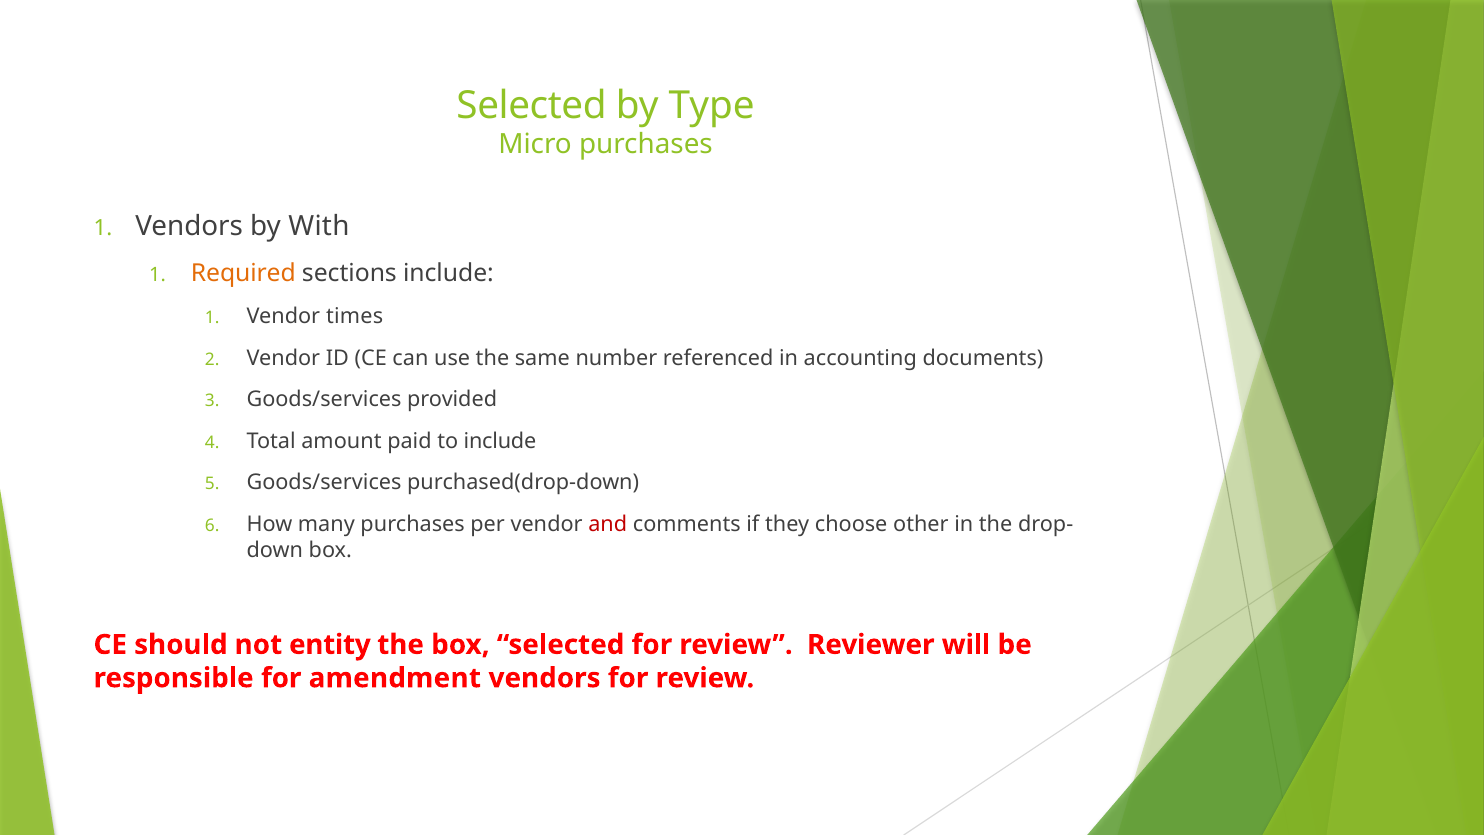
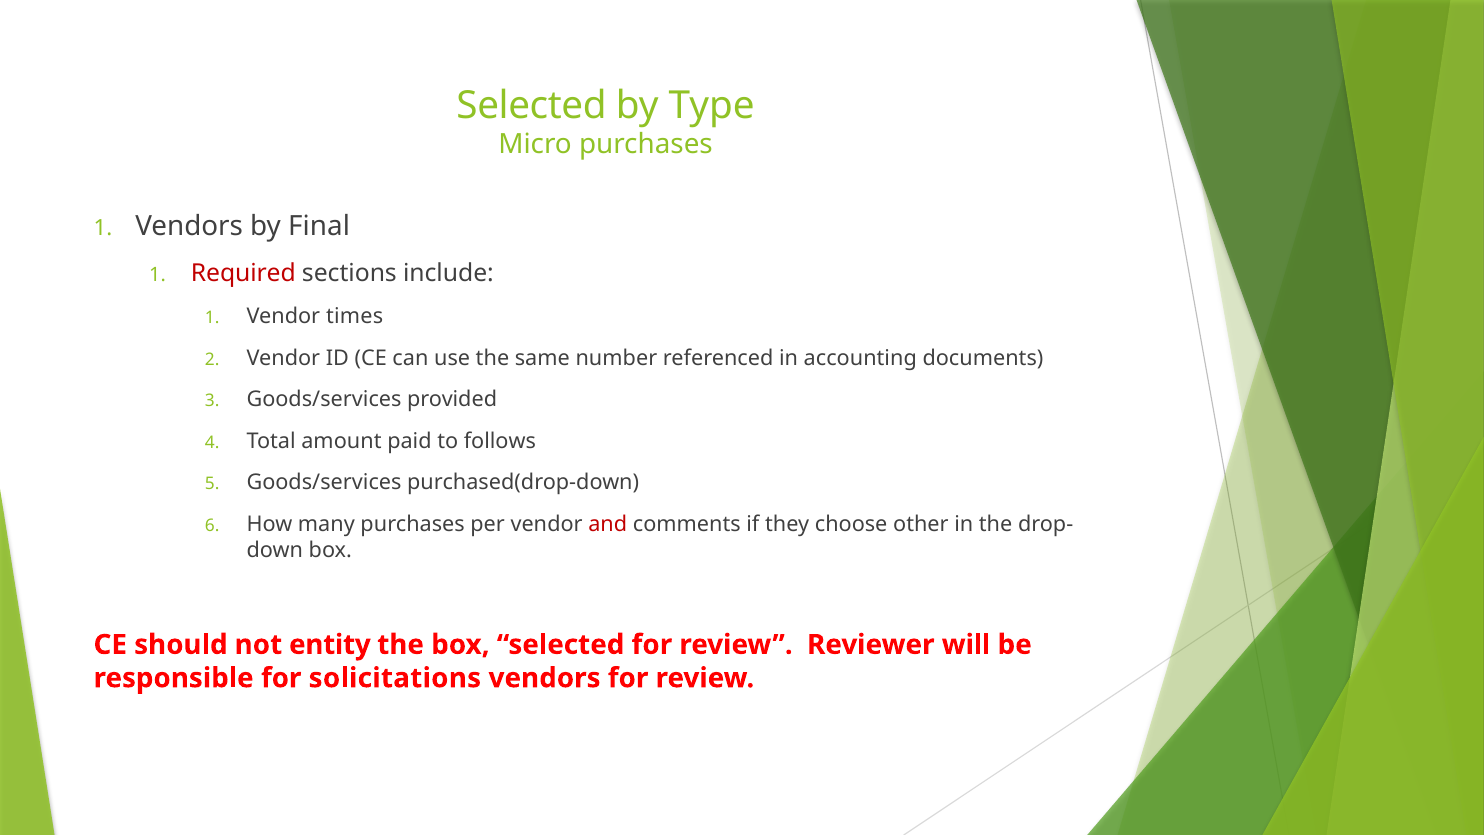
With: With -> Final
Required colour: orange -> red
to include: include -> follows
amendment: amendment -> solicitations
